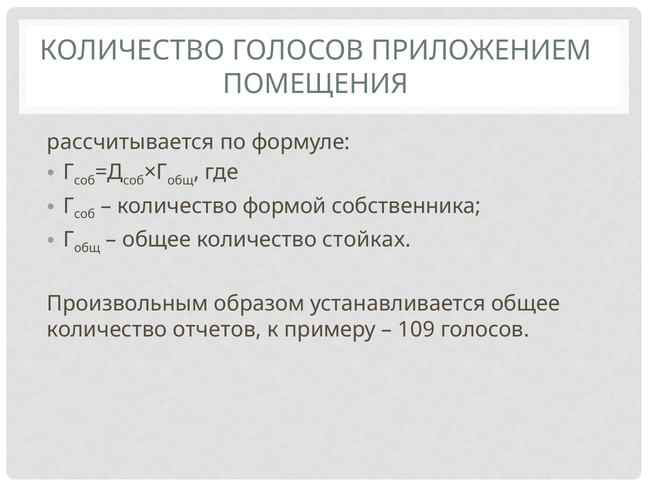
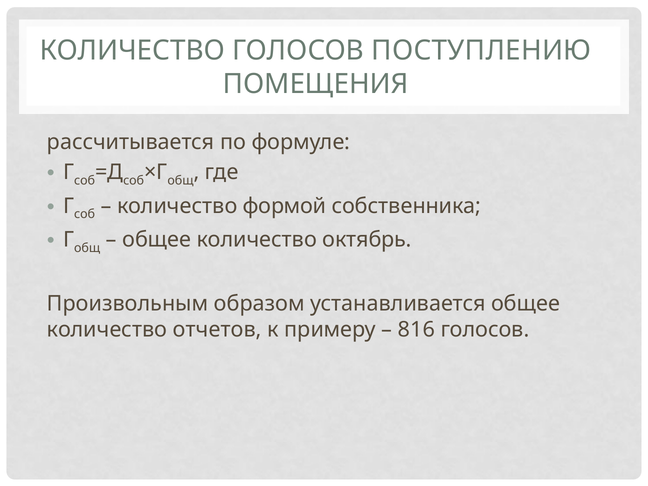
ПРИЛОЖЕНИЕМ: ПРИЛОЖЕНИЕМ -> ПОСТУПЛЕНИЮ
стойках: стойках -> октябрь
109: 109 -> 816
